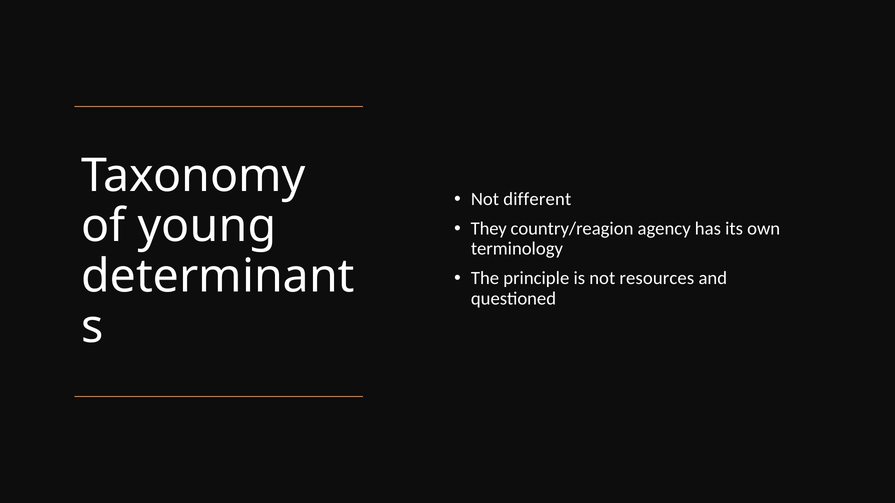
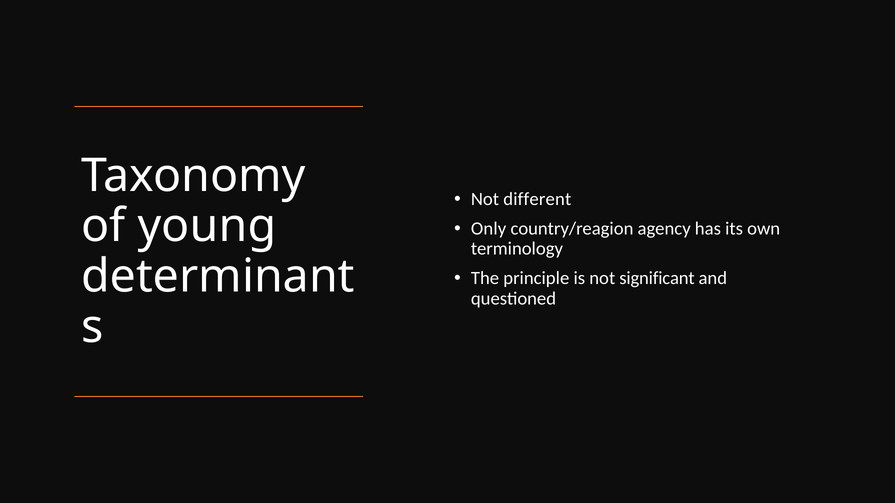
They: They -> Only
resources: resources -> significant
